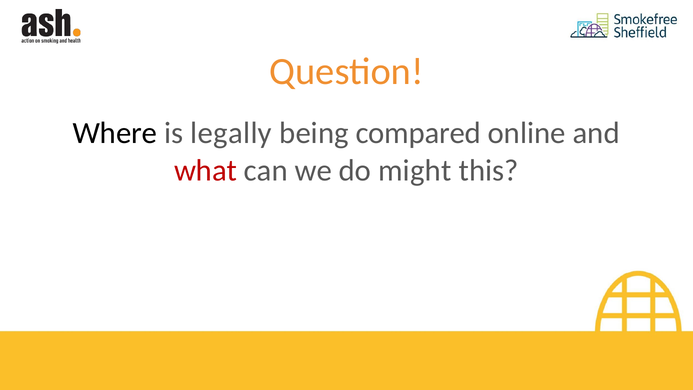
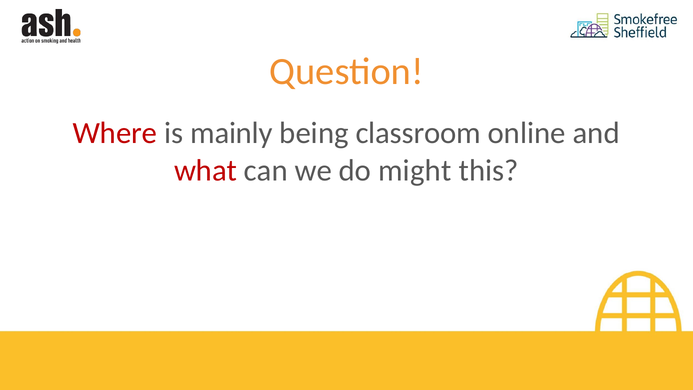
Where colour: black -> red
legally: legally -> mainly
compared: compared -> classroom
